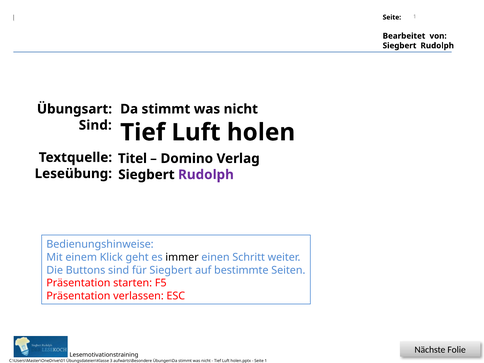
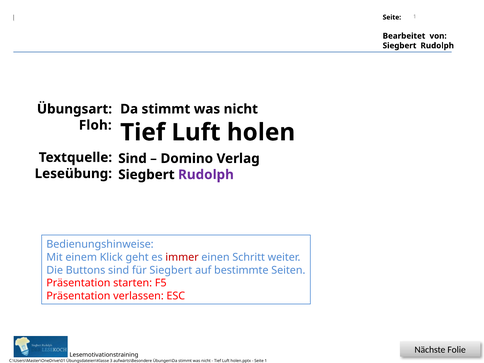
Sind at (95, 125): Sind -> Floh
Titel at (133, 159): Titel -> Sind
immer colour: black -> red
